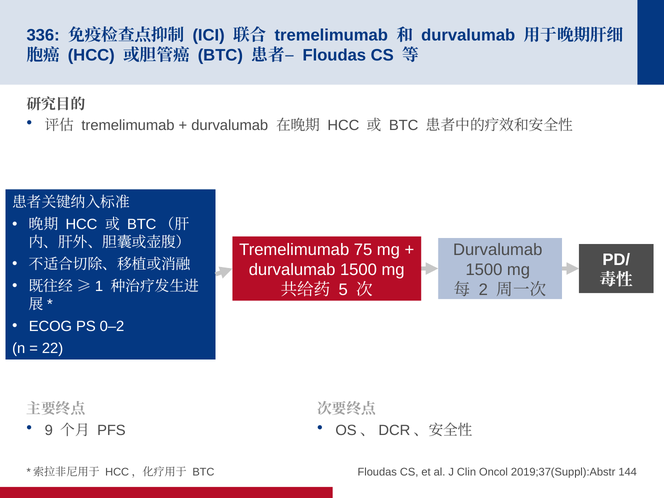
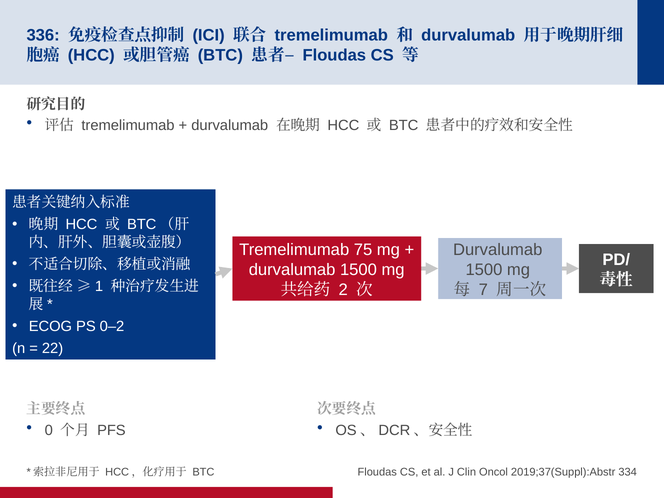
2: 2 -> 7
5: 5 -> 2
9: 9 -> 0
144: 144 -> 334
